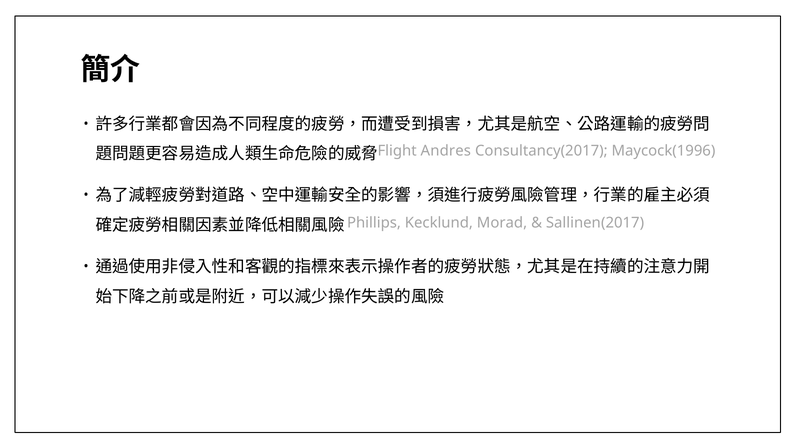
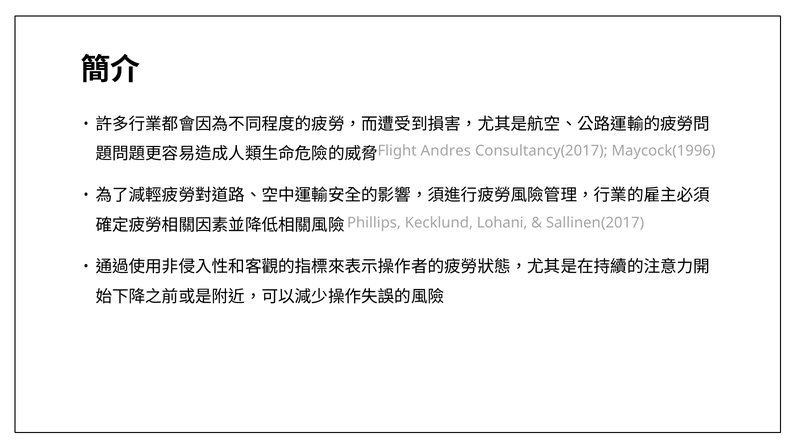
Morad: Morad -> Lohani
